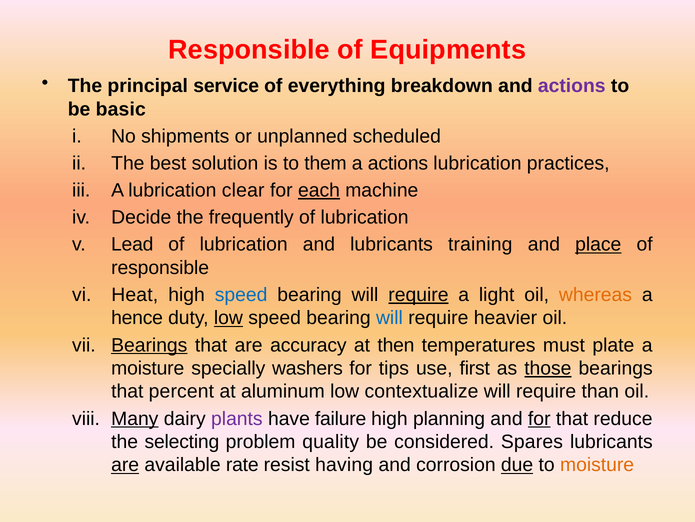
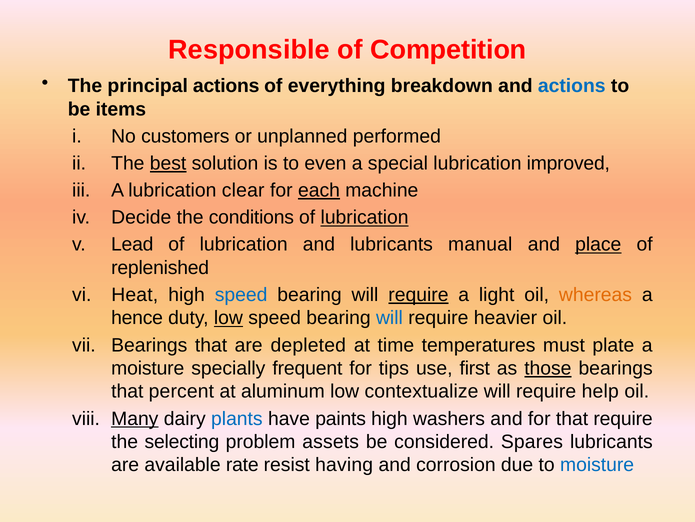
Equipments: Equipments -> Competition
principal service: service -> actions
actions at (572, 86) colour: purple -> blue
basic: basic -> items
shipments: shipments -> customers
scheduled: scheduled -> performed
best underline: none -> present
them: them -> even
a actions: actions -> special
practices: practices -> improved
frequently: frequently -> conditions
lubrication at (365, 217) underline: none -> present
training: training -> manual
responsible at (160, 267): responsible -> replenished
Bearings at (149, 345) underline: present -> none
accuracy: accuracy -> depleted
then: then -> time
washers: washers -> frequent
than: than -> help
plants colour: purple -> blue
failure: failure -> paints
planning: planning -> washers
for at (539, 418) underline: present -> none
that reduce: reduce -> require
quality: quality -> assets
are at (125, 464) underline: present -> none
due underline: present -> none
moisture at (597, 464) colour: orange -> blue
